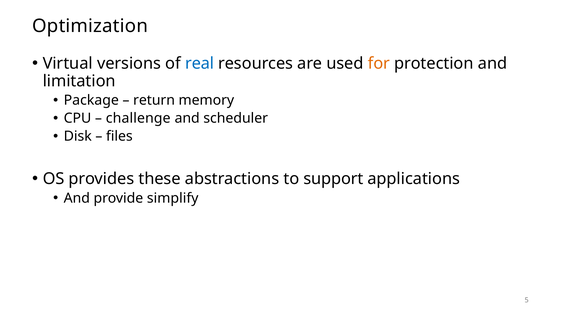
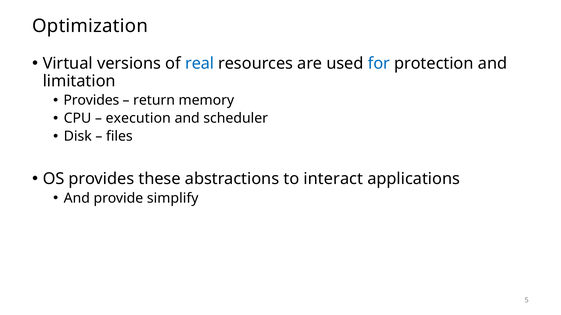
for colour: orange -> blue
Package at (91, 100): Package -> Provides
challenge: challenge -> execution
support: support -> interact
